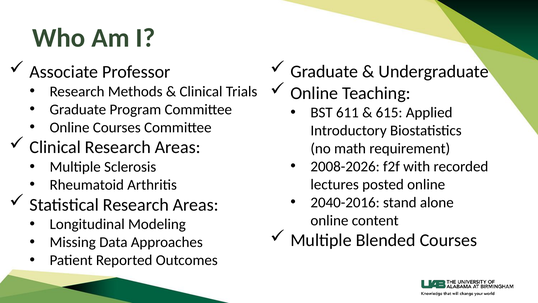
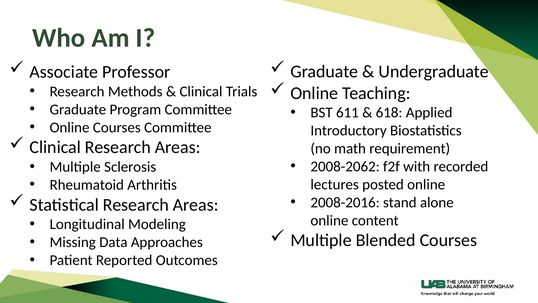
615: 615 -> 618
2008-2026: 2008-2026 -> 2008-2062
2040-2016: 2040-2016 -> 2008-2016
